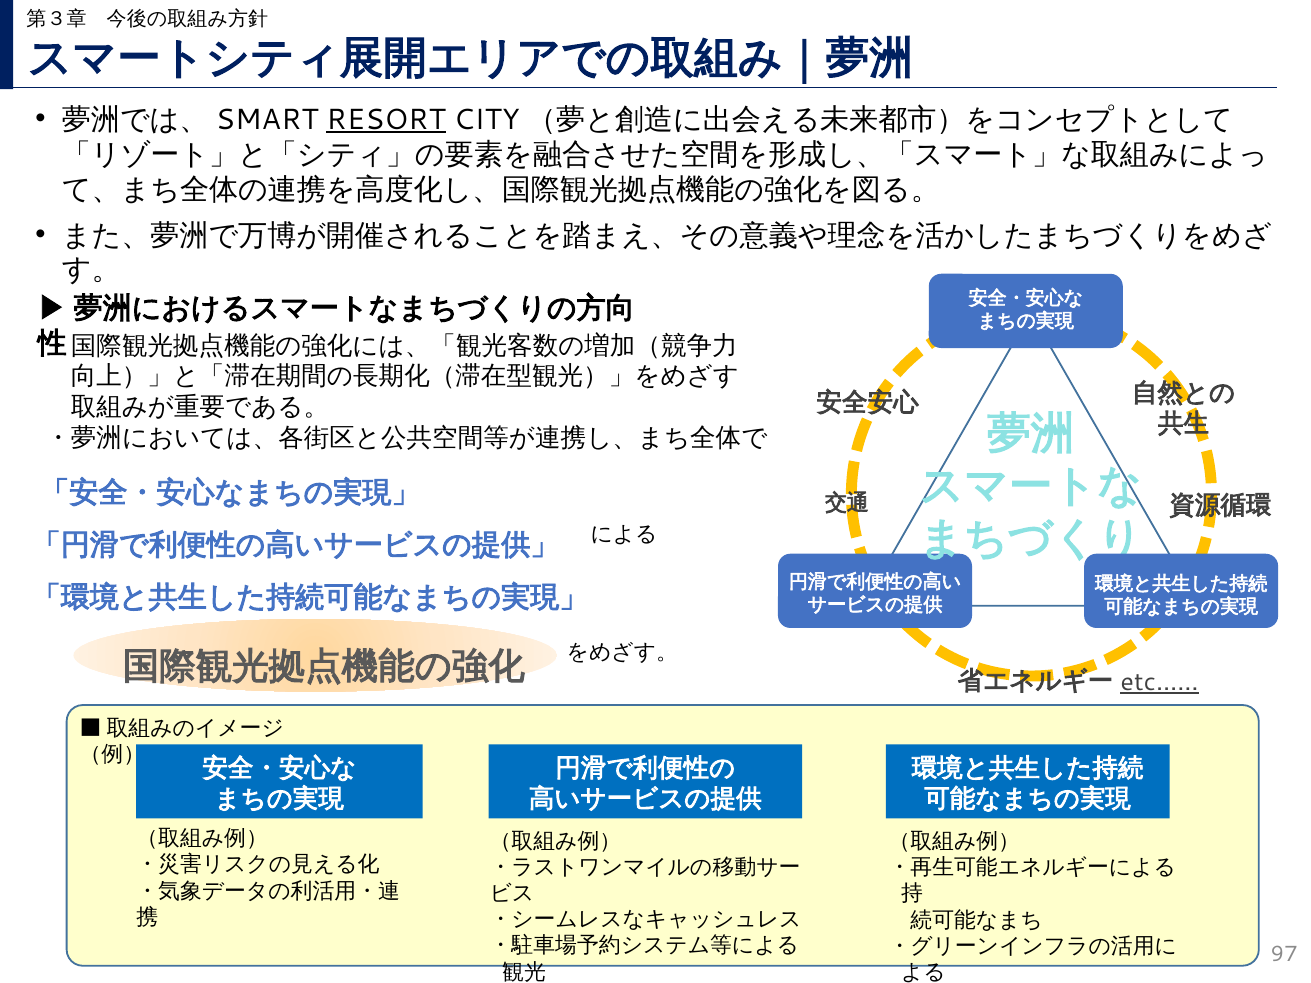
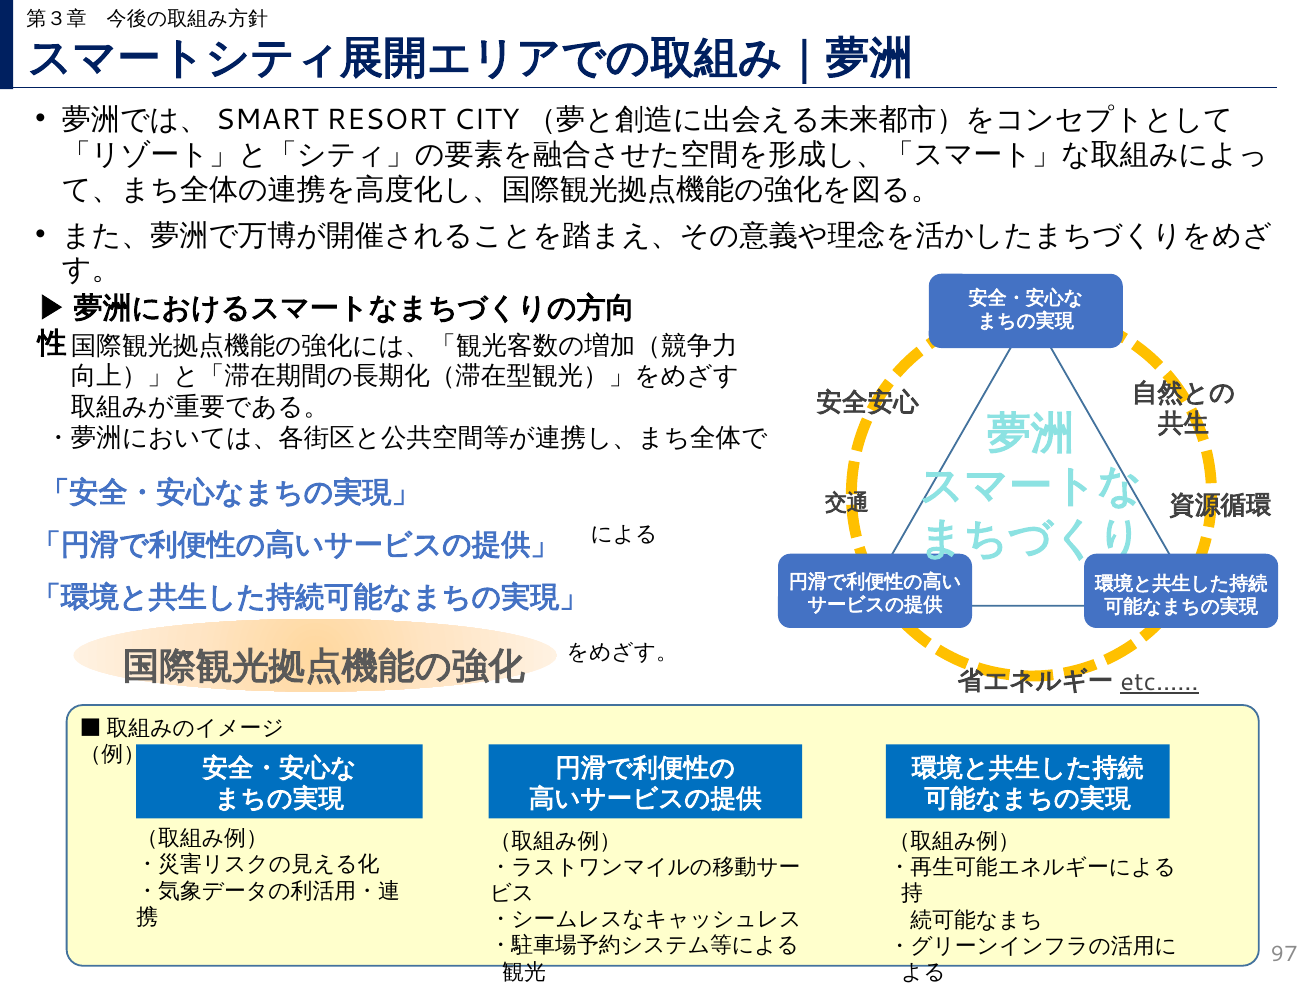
RESORT underline: present -> none
